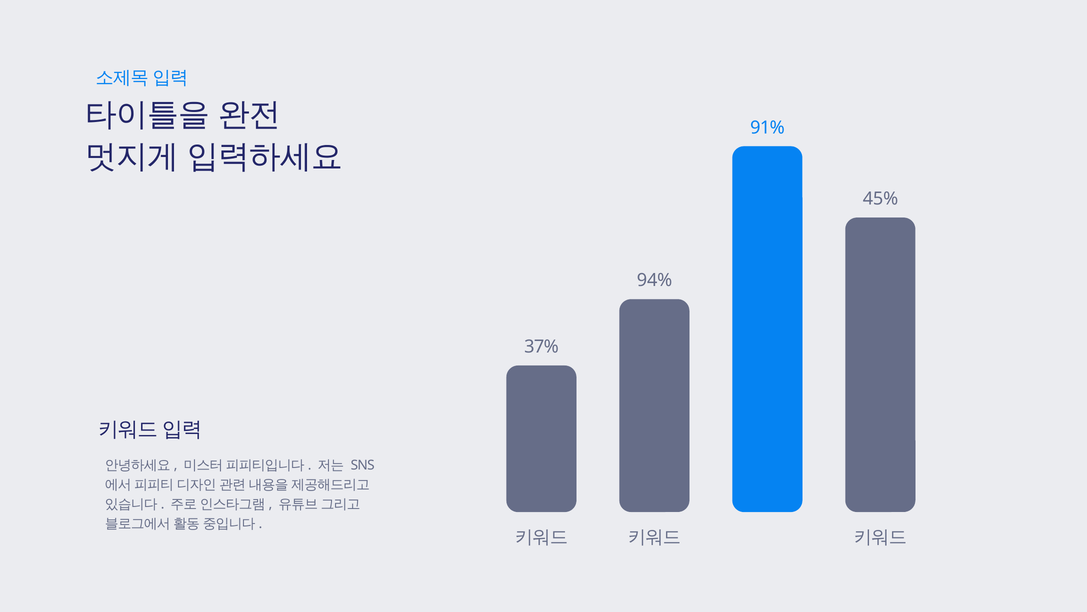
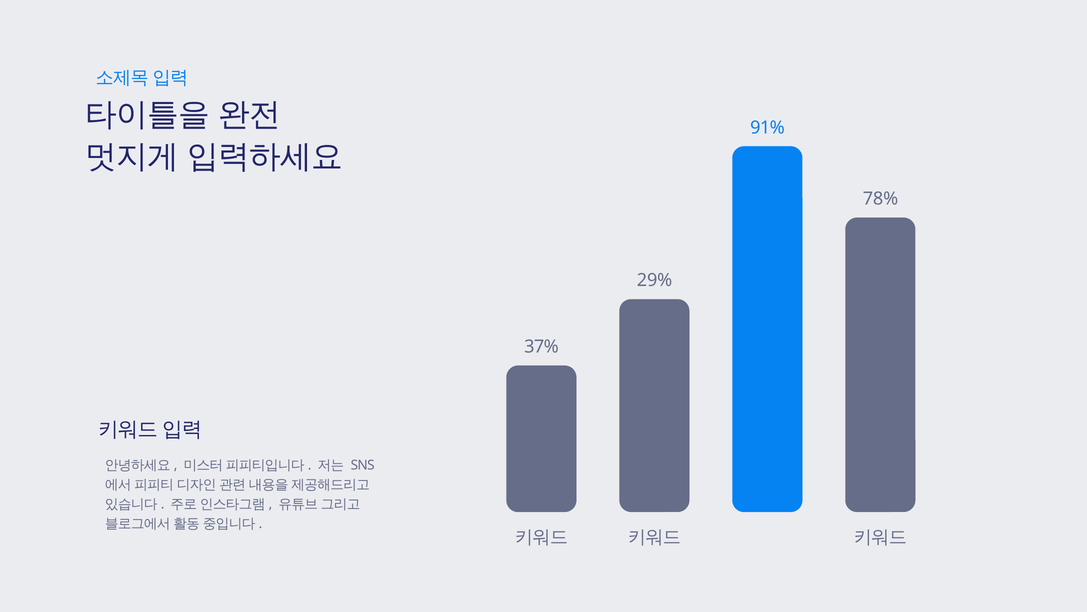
45%: 45% -> 78%
94%: 94% -> 29%
